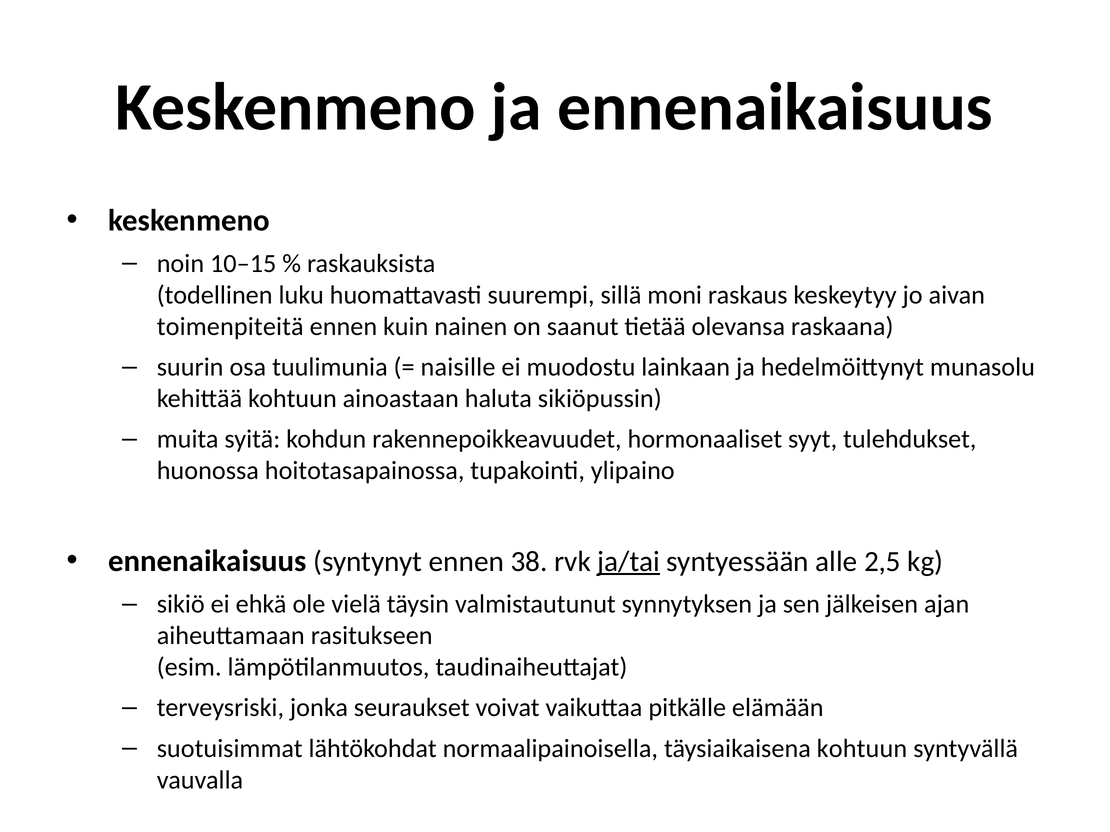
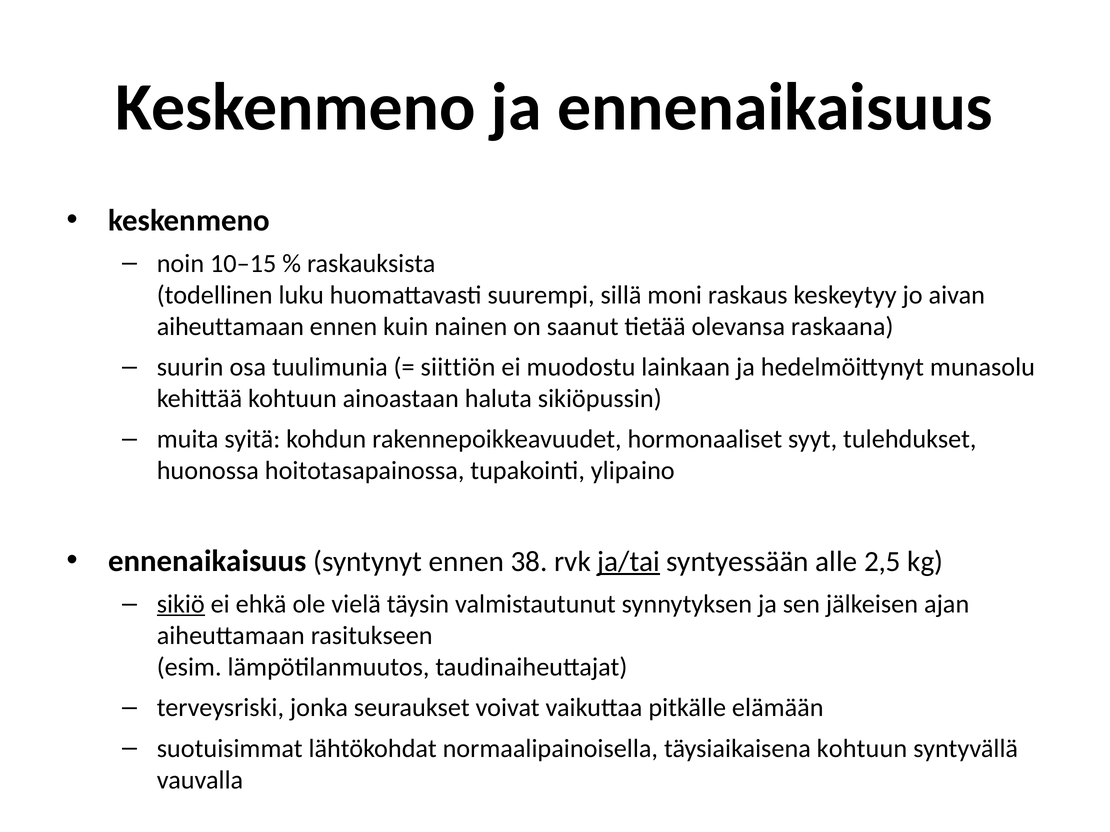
toimenpiteitä at (230, 327): toimenpiteitä -> aiheuttamaan
naisille: naisille -> siittiön
sikiö underline: none -> present
